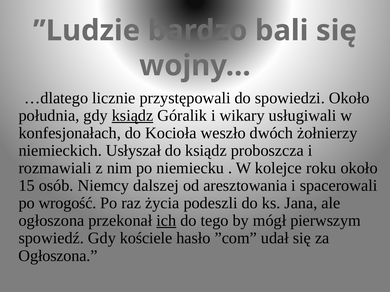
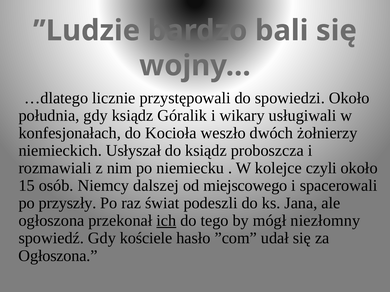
ksiądz at (133, 116) underline: present -> none
roku: roku -> czyli
aresztowania: aresztowania -> miejscowego
wrogość: wrogość -> przyszły
życia: życia -> świat
pierwszym: pierwszym -> niezłomny
